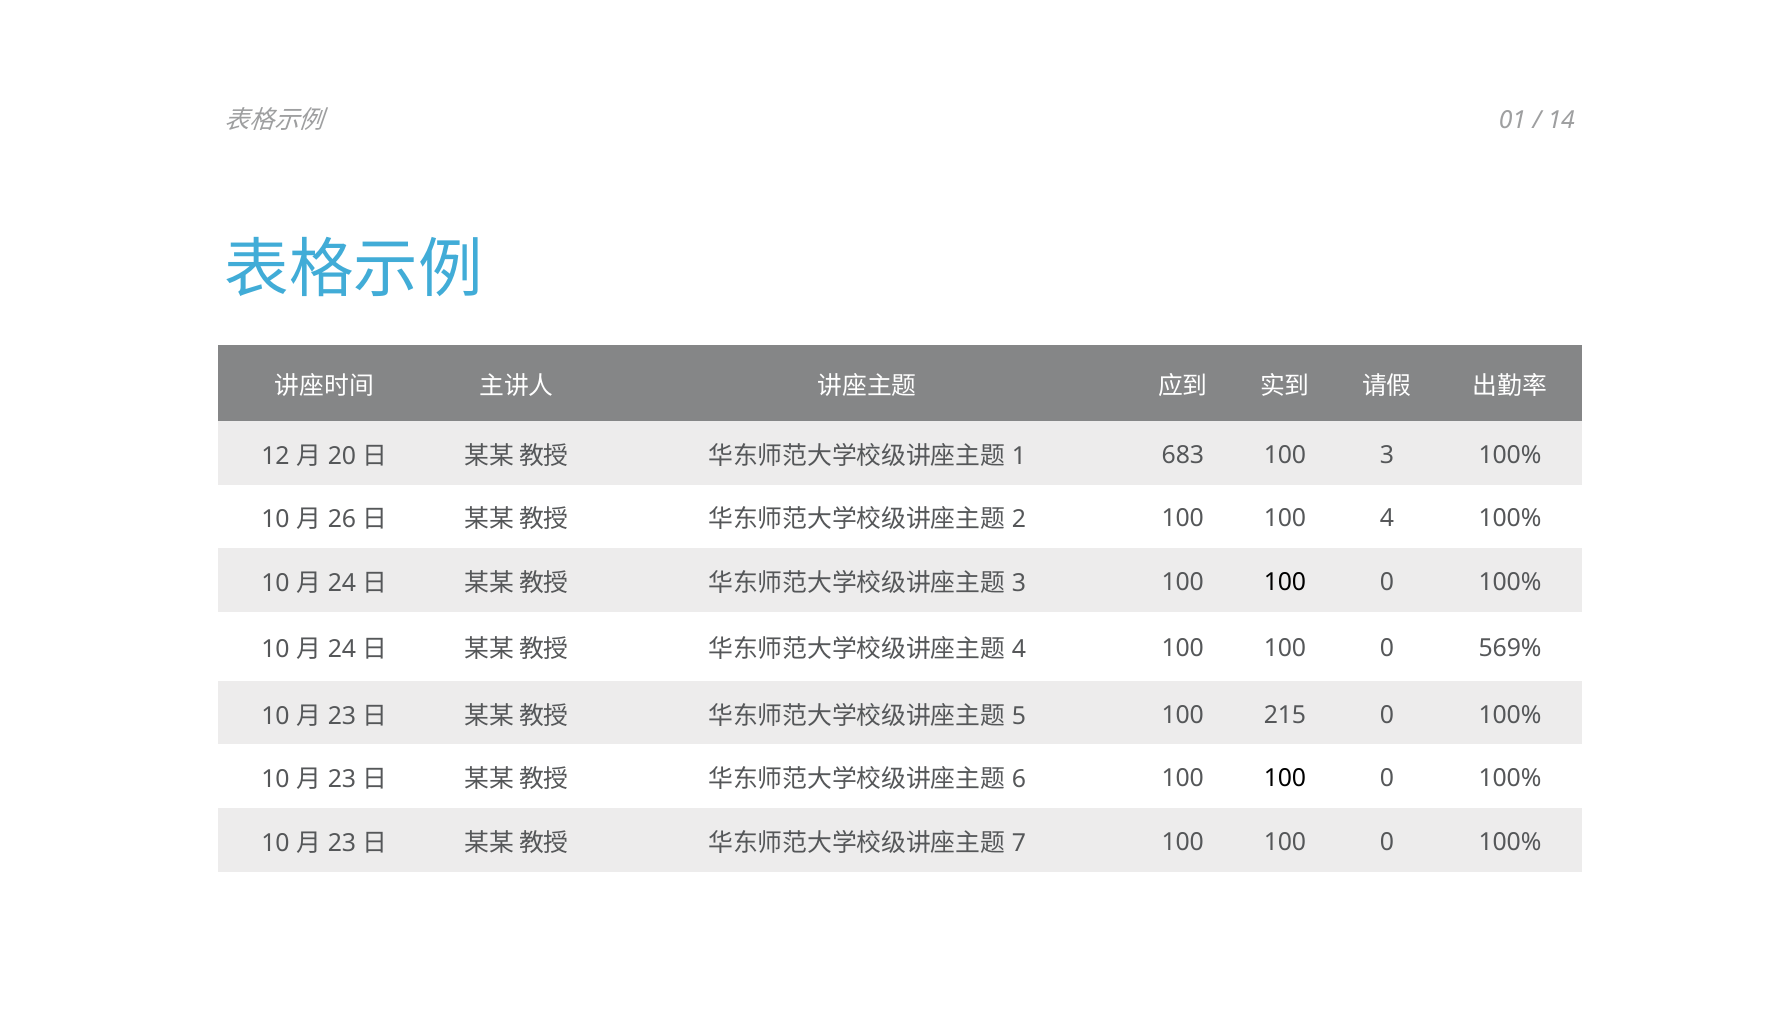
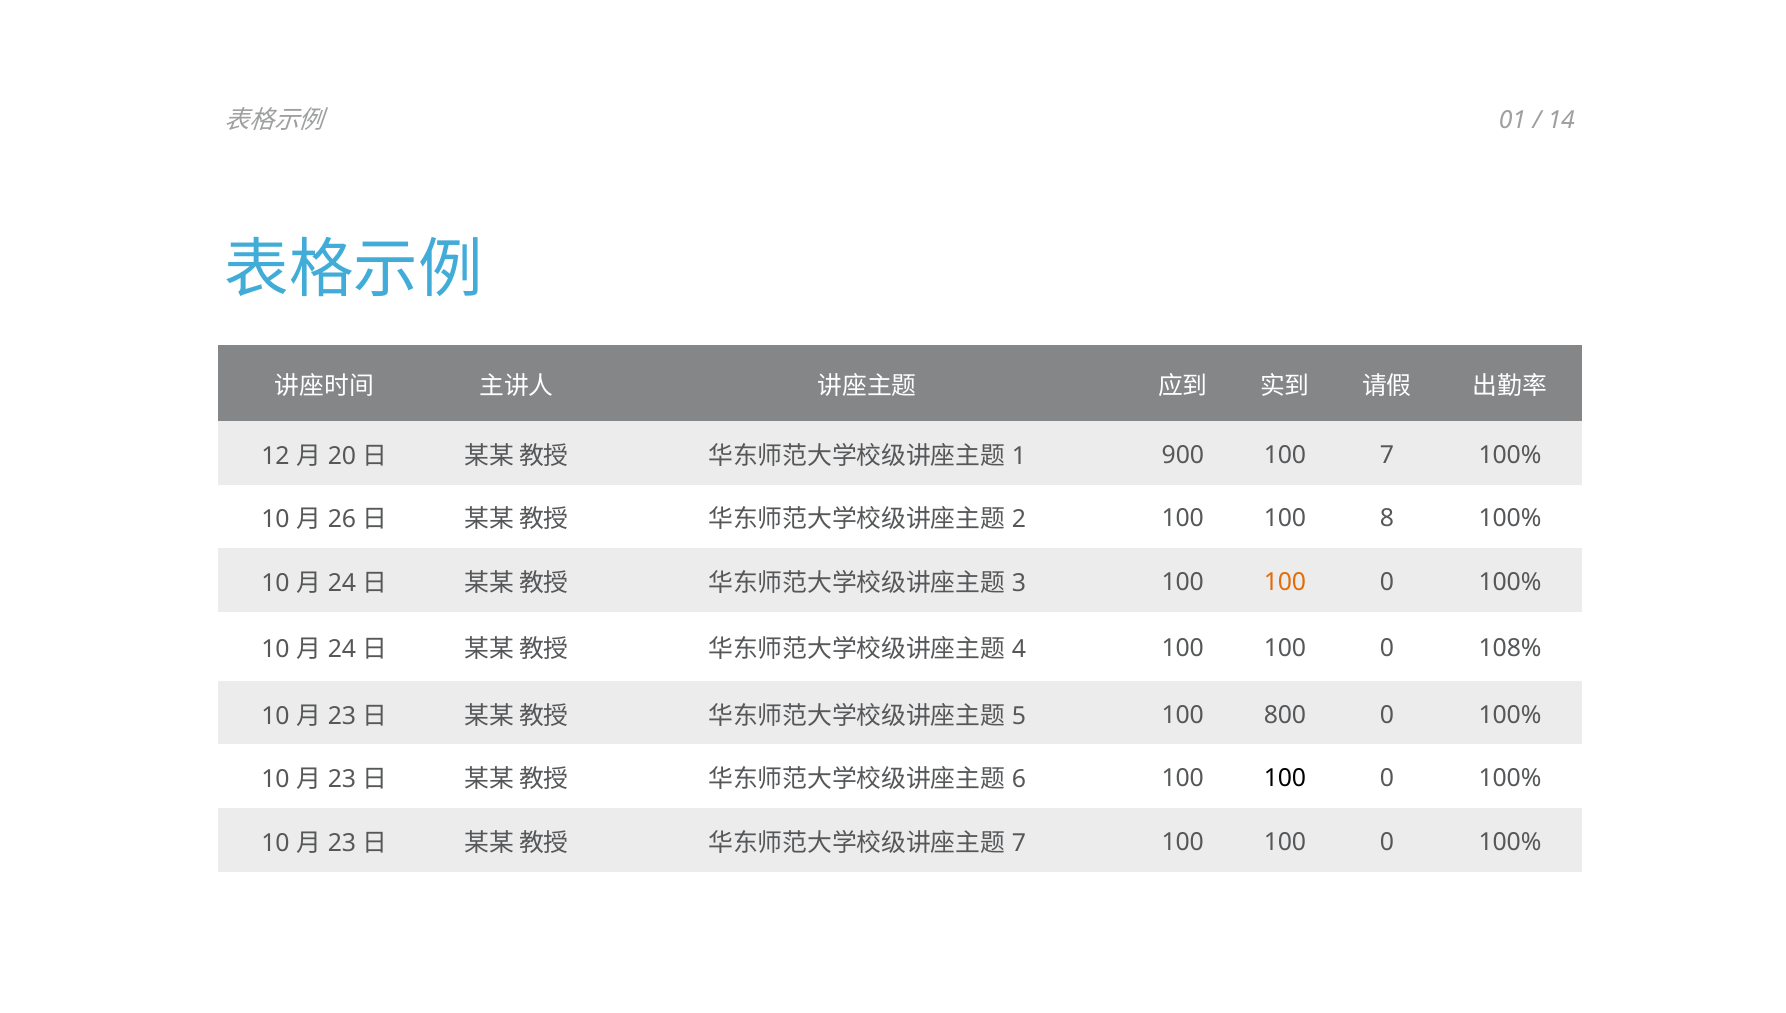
683: 683 -> 900
100 3: 3 -> 7
100 4: 4 -> 8
100 at (1285, 582) colour: black -> orange
569%: 569% -> 108%
215: 215 -> 800
